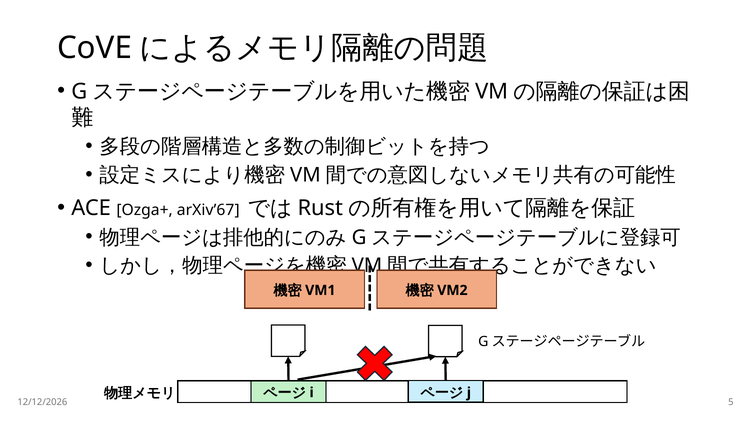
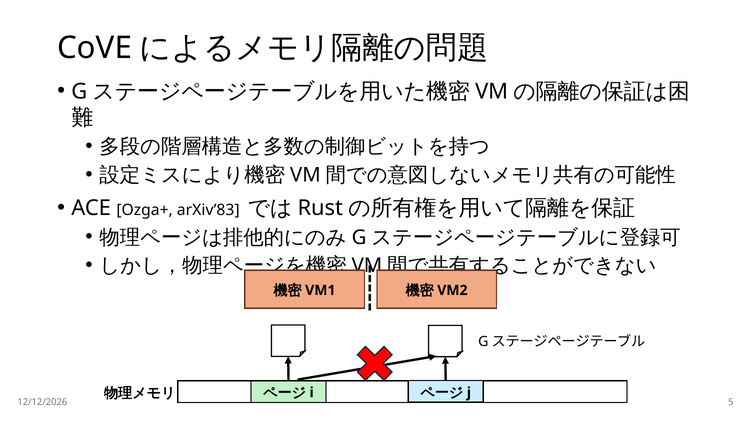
arXiv’67: arXiv’67 -> arXiv’83
